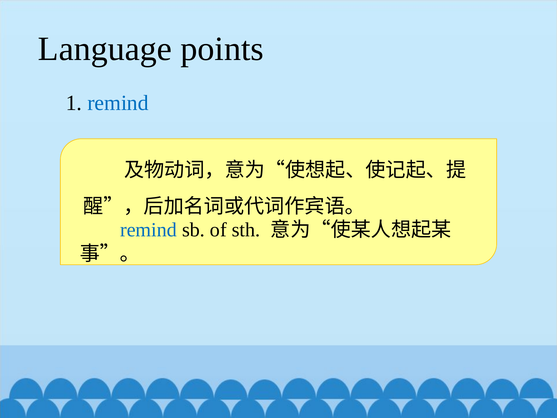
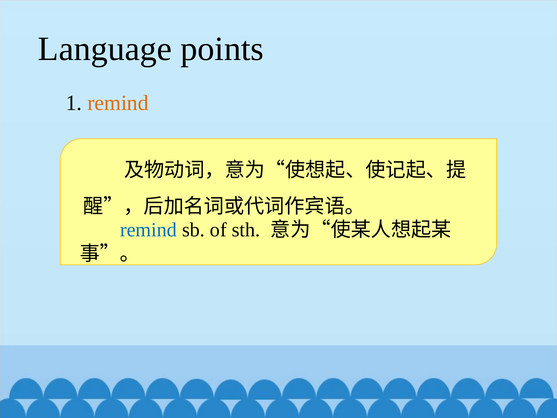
remind at (118, 103) colour: blue -> orange
